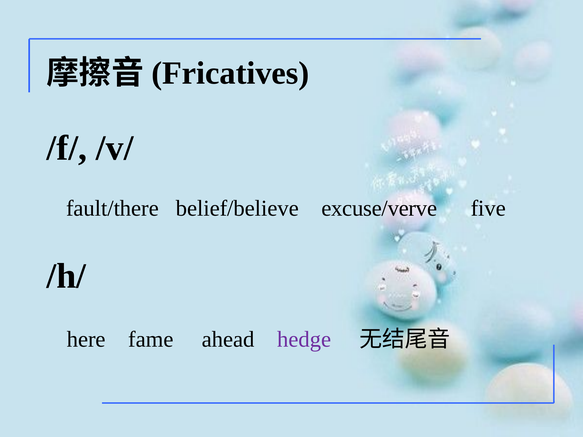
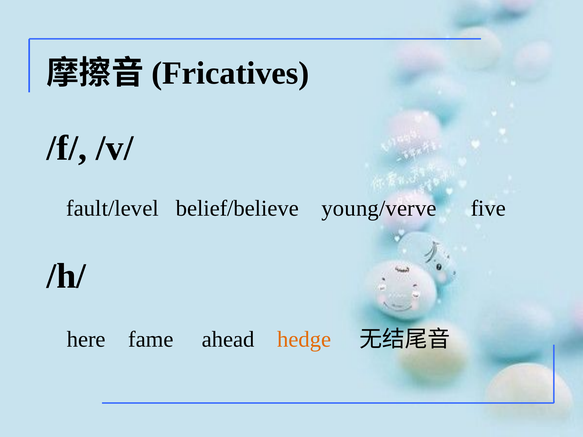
fault/there: fault/there -> fault/level
excuse/verve: excuse/verve -> young/verve
hedge colour: purple -> orange
